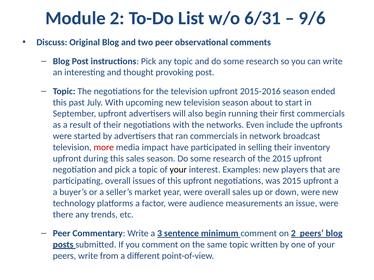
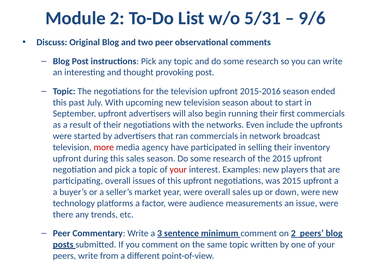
6/31: 6/31 -> 5/31
impact: impact -> agency
your at (178, 170) colour: black -> red
